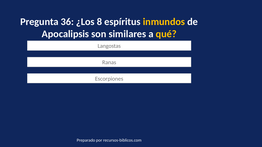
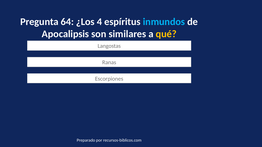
36: 36 -> 64
8: 8 -> 4
inmundos colour: yellow -> light blue
